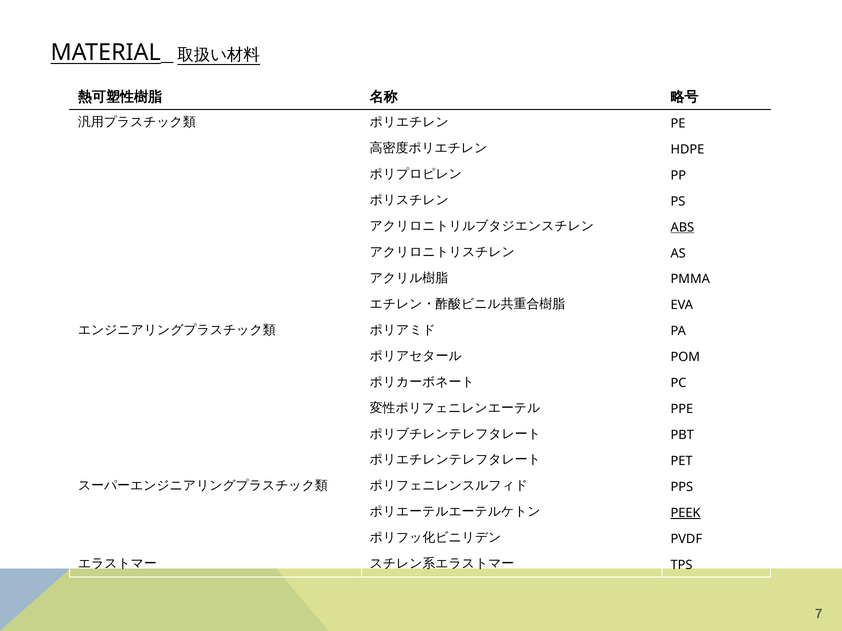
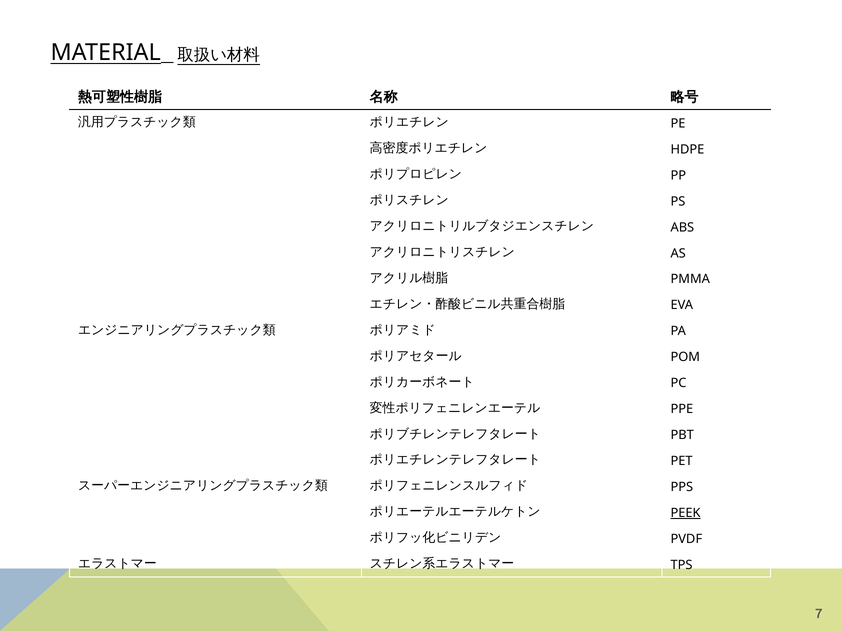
ABS underline: present -> none
